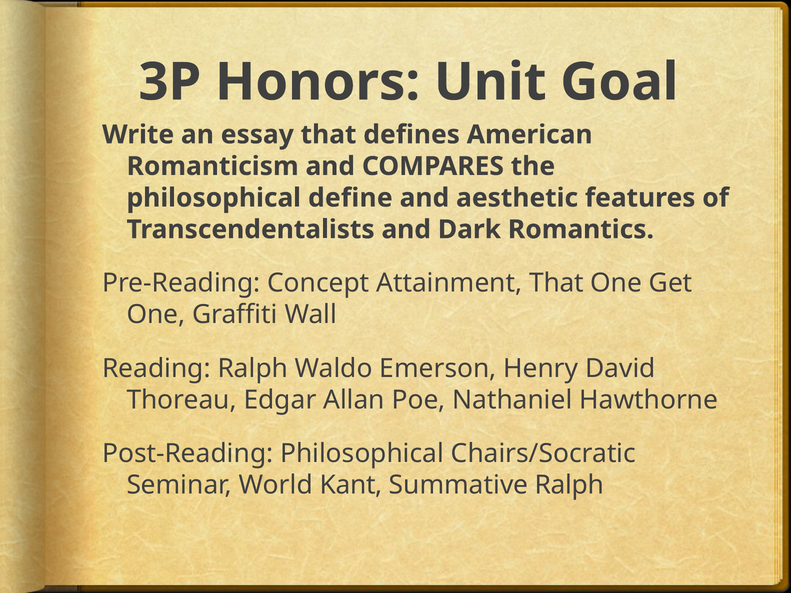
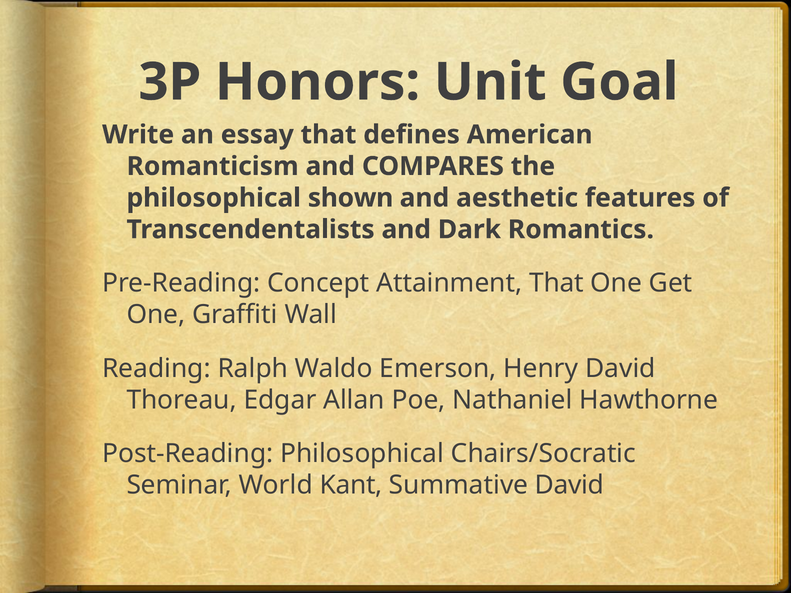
define: define -> shown
Summative Ralph: Ralph -> David
